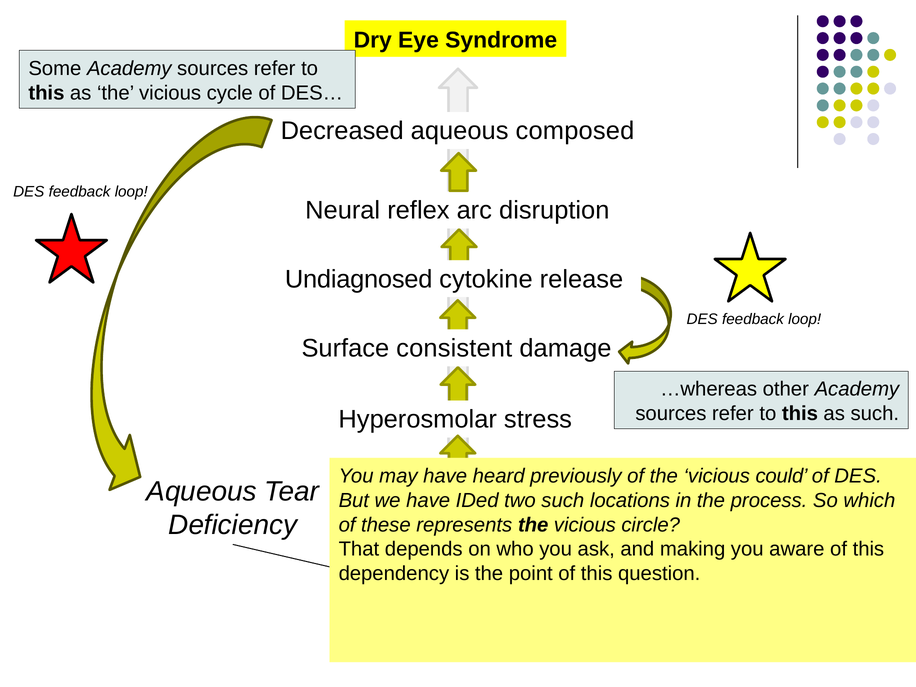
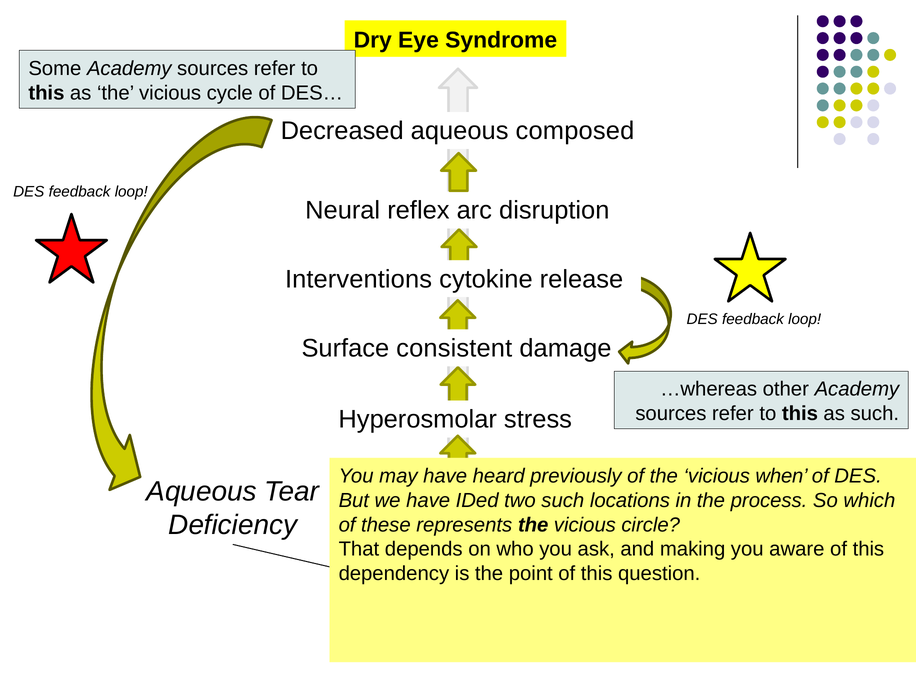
Undiagnosed: Undiagnosed -> Interventions
could at (782, 476): could -> when
